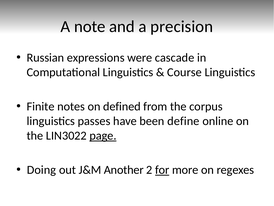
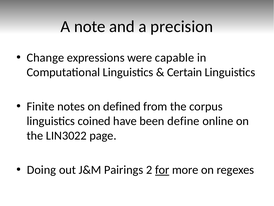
Russian: Russian -> Change
cascade: cascade -> capable
Course: Course -> Certain
passes: passes -> coined
page underline: present -> none
Another: Another -> Pairings
